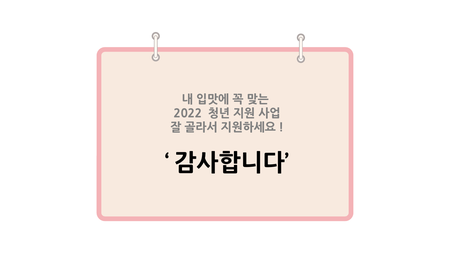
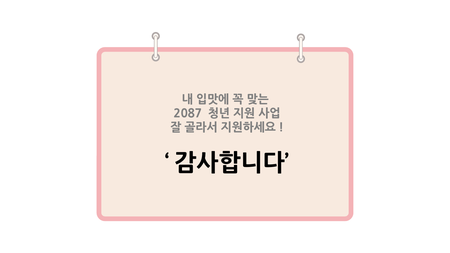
2022: 2022 -> 2087
